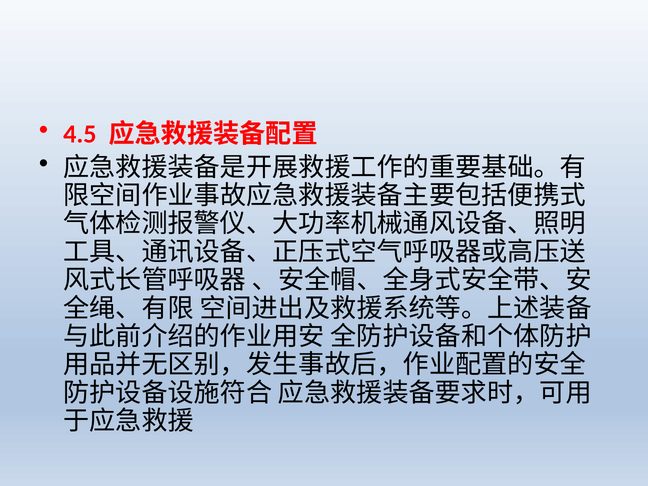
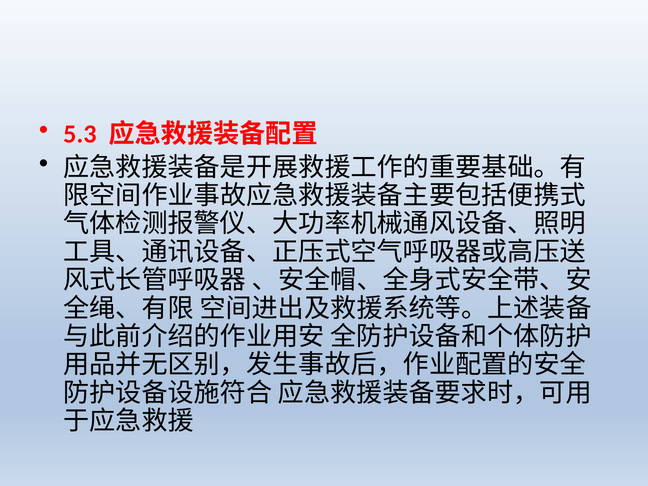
4.5: 4.5 -> 5.3
